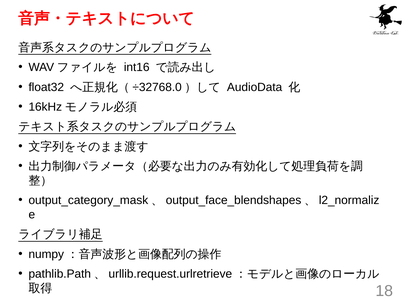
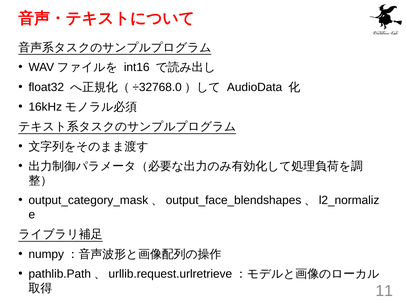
18: 18 -> 11
